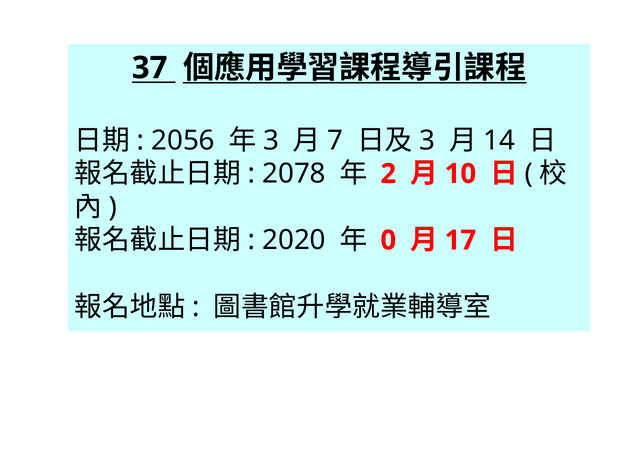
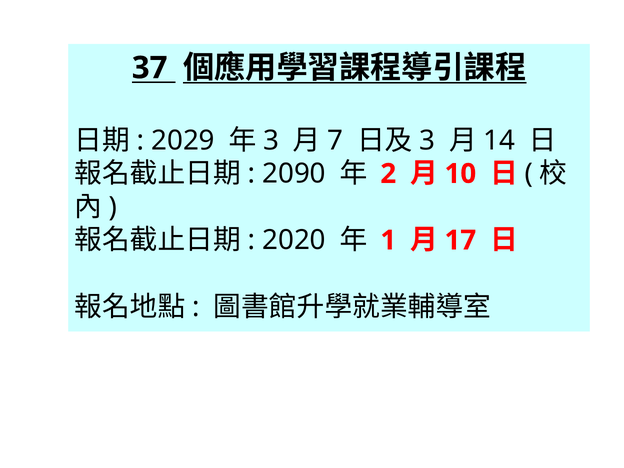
2056: 2056 -> 2029
2078: 2078 -> 2090
0: 0 -> 1
